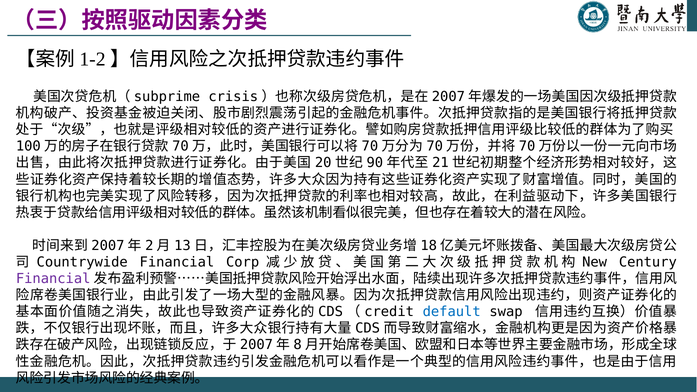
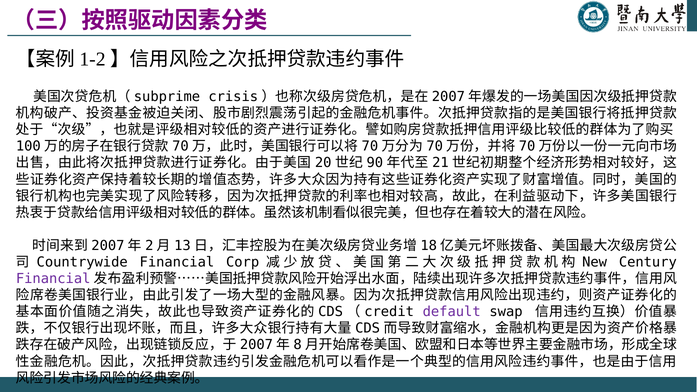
default colour: blue -> purple
